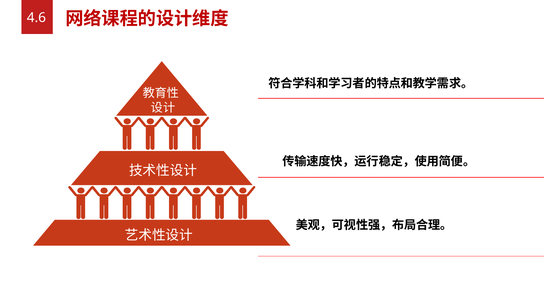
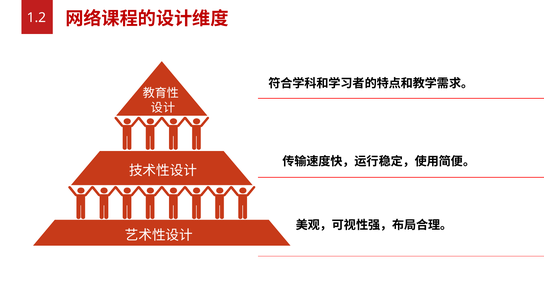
4.6: 4.6 -> 1.2
